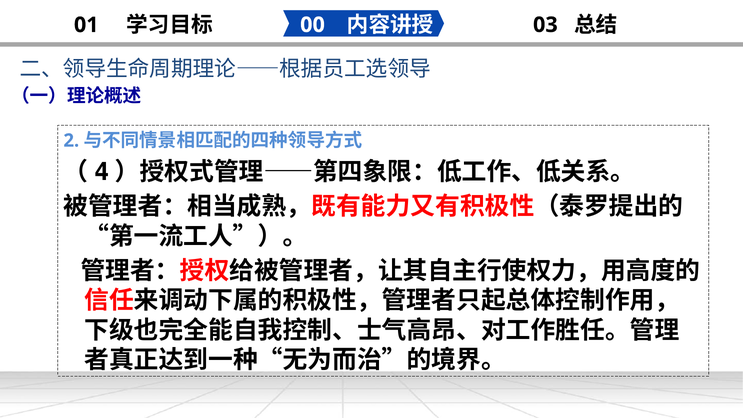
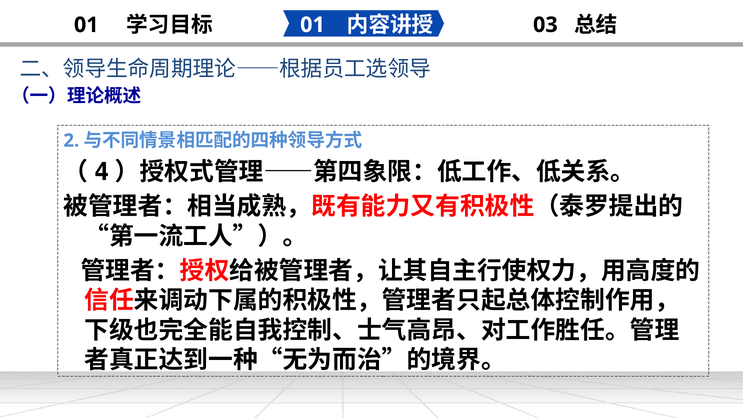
00 at (313, 25): 00 -> 01
